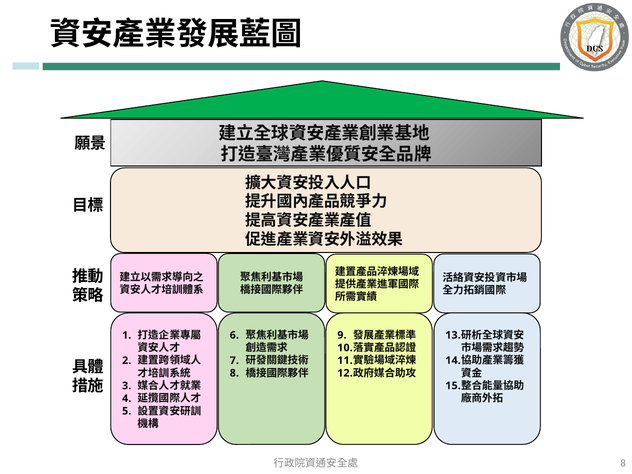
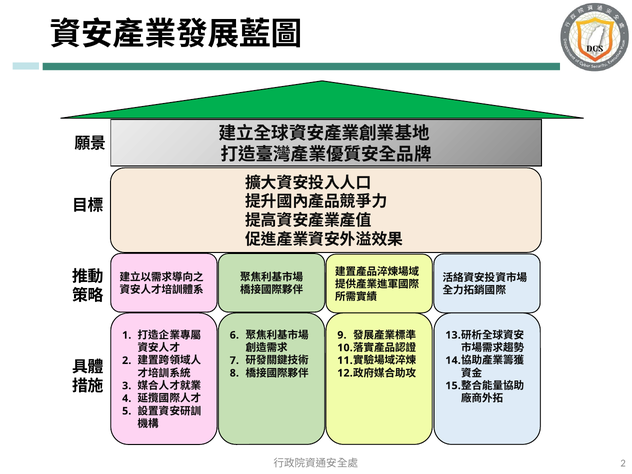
8 at (623, 463): 8 -> 2
